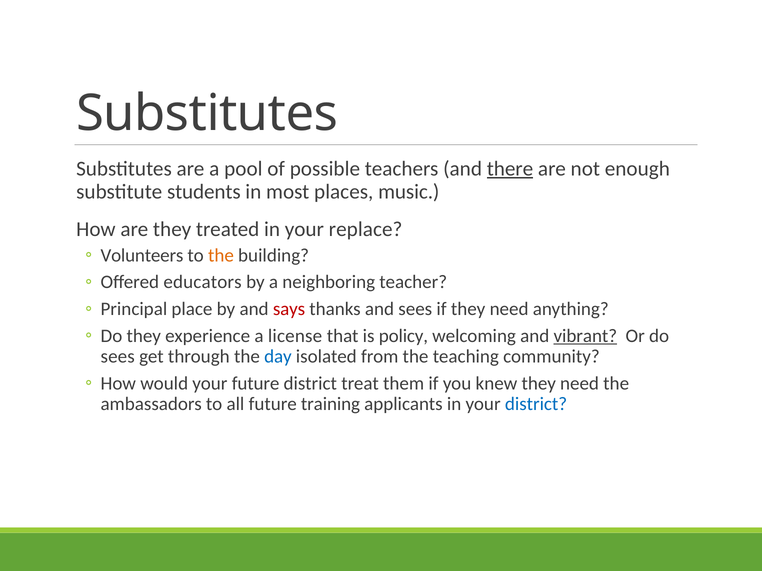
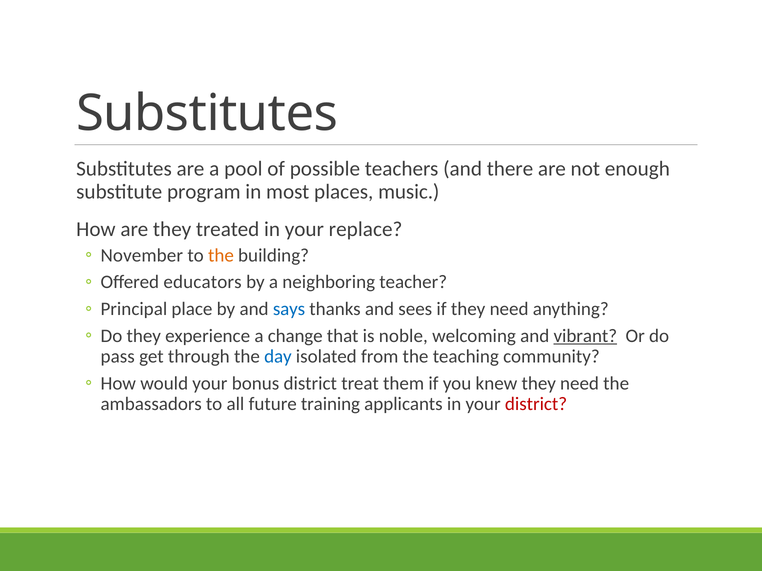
there underline: present -> none
students: students -> program
Volunteers: Volunteers -> November
says colour: red -> blue
license: license -> change
policy: policy -> noble
sees at (118, 357): sees -> pass
your future: future -> bonus
district at (536, 404) colour: blue -> red
